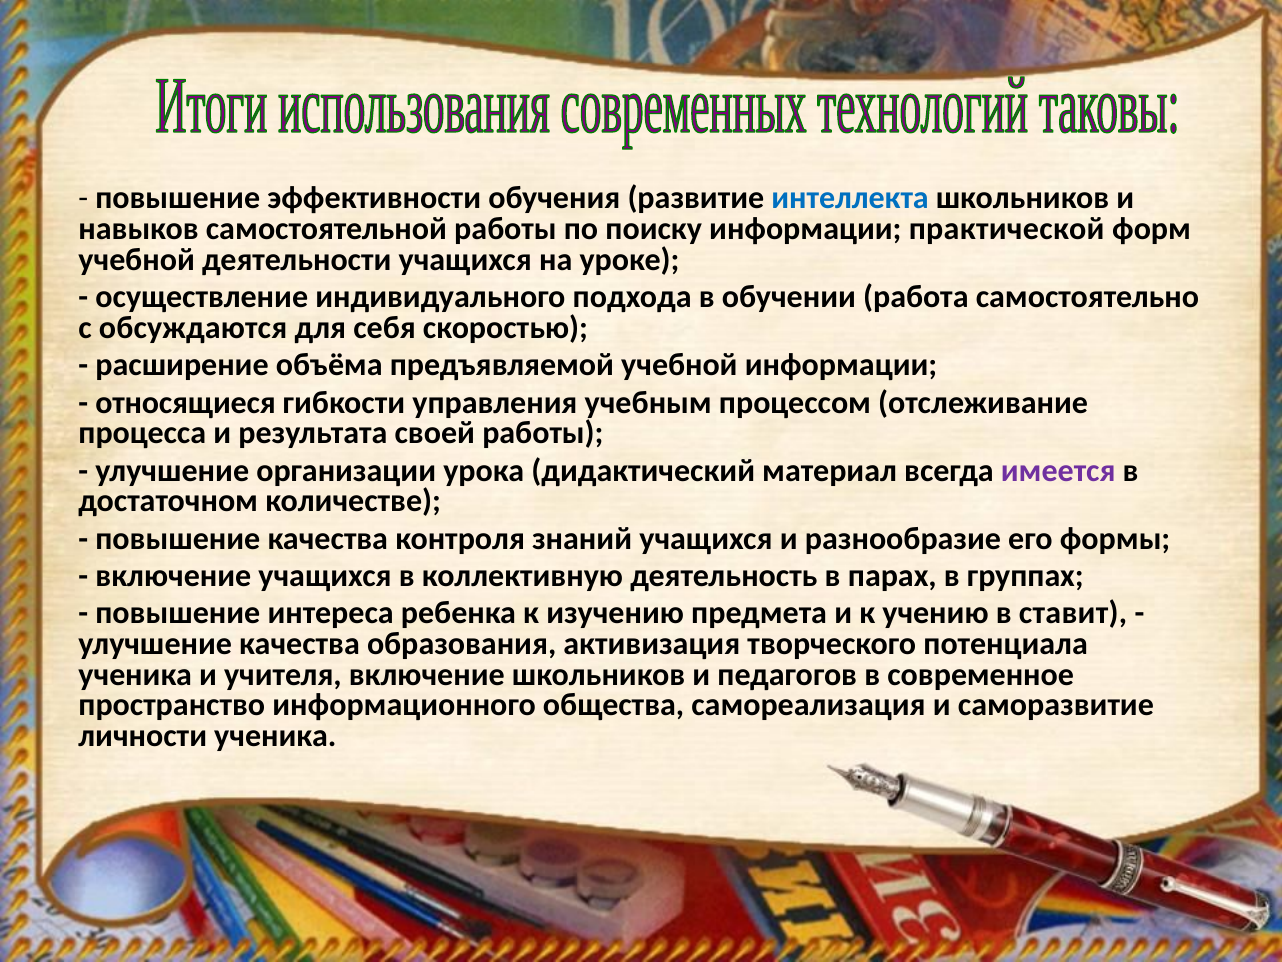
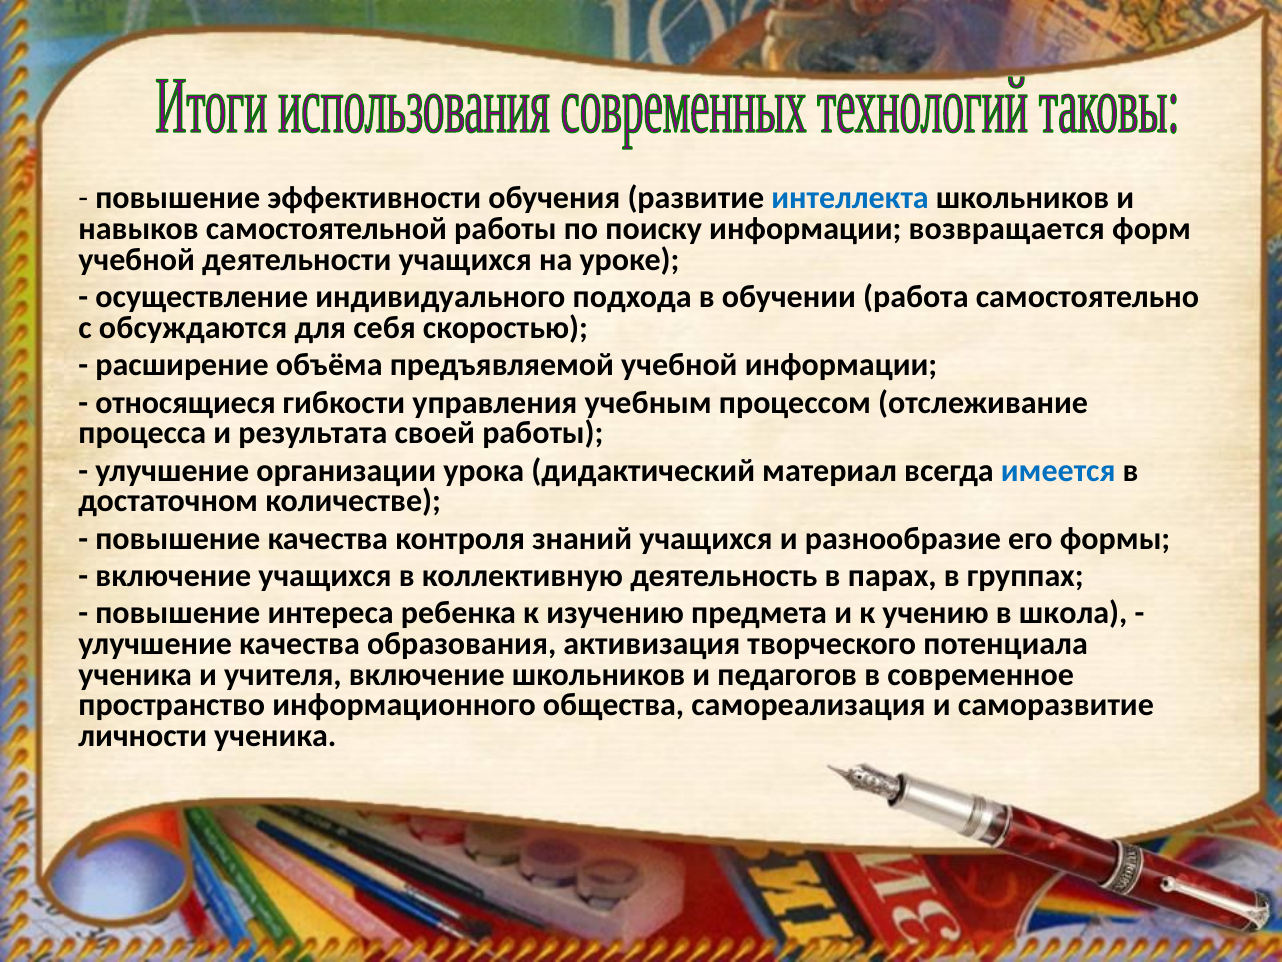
практической: практической -> возвращается
имеется colour: purple -> blue
ставит: ставит -> школа
